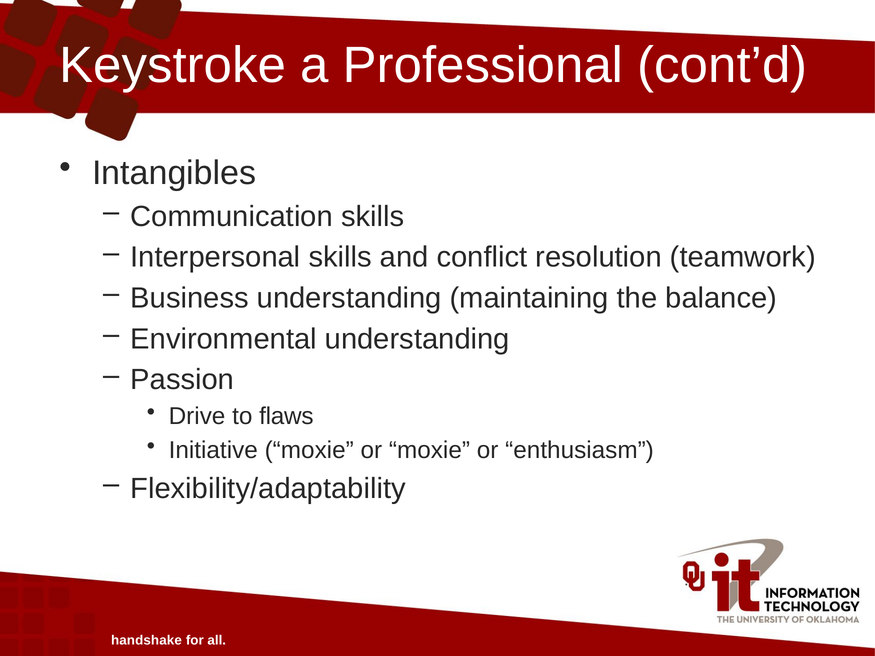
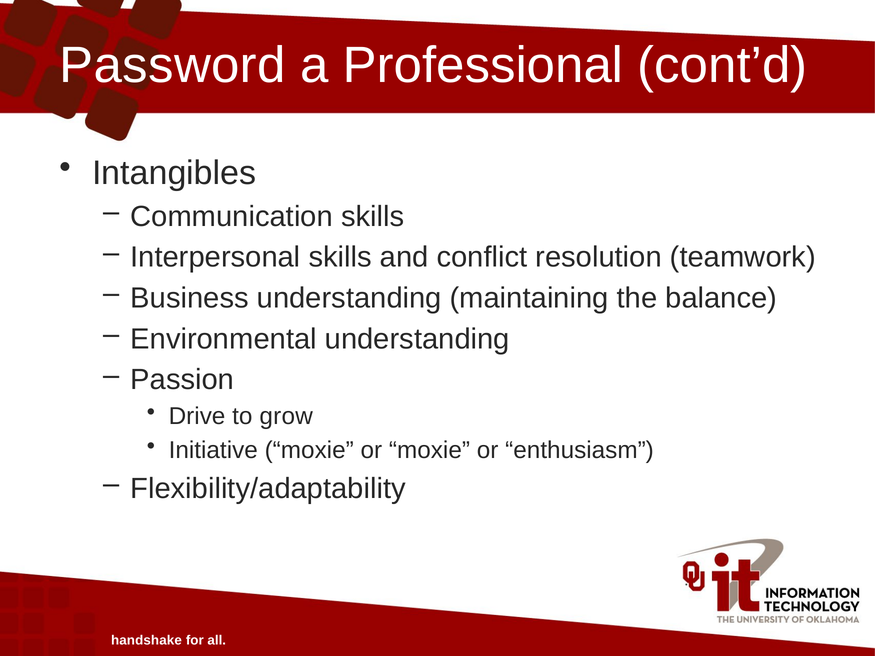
Keystroke: Keystroke -> Password
flaws: flaws -> grow
